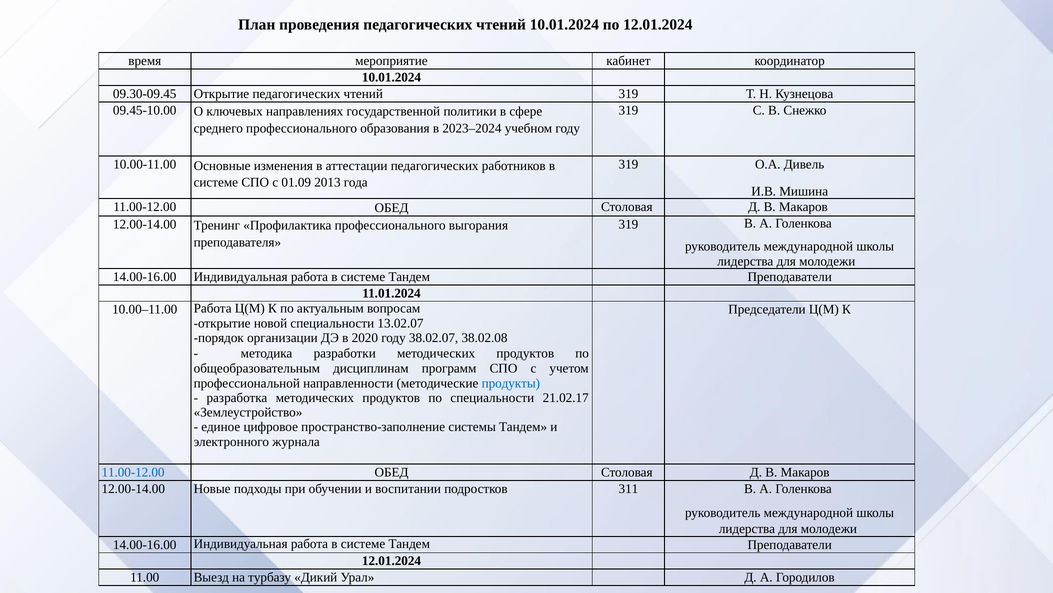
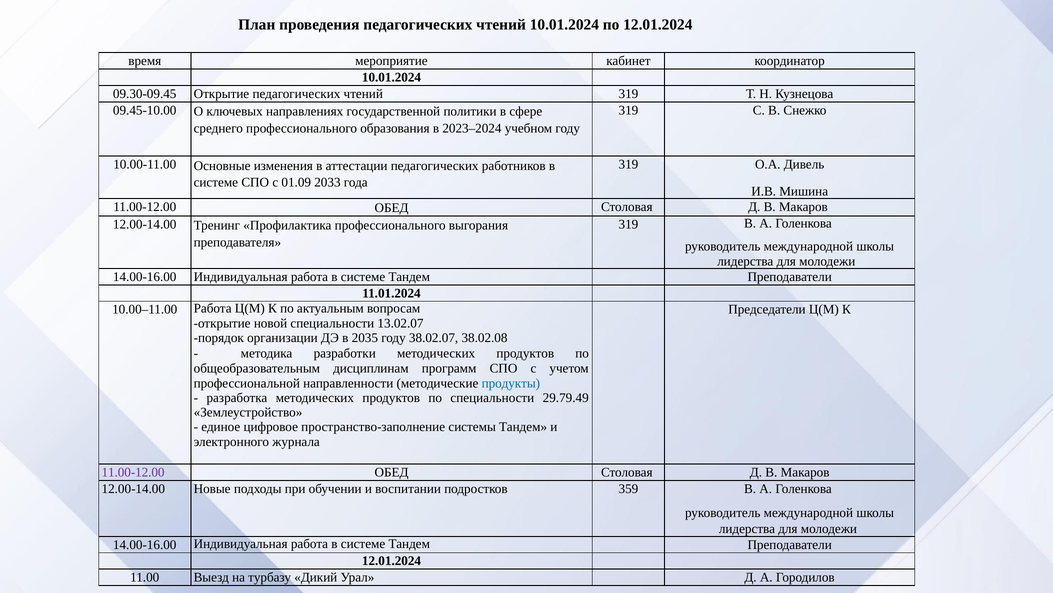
2013: 2013 -> 2033
2020: 2020 -> 2035
21.02.17: 21.02.17 -> 29.79.49
11.00-12.00 at (133, 472) colour: blue -> purple
311: 311 -> 359
